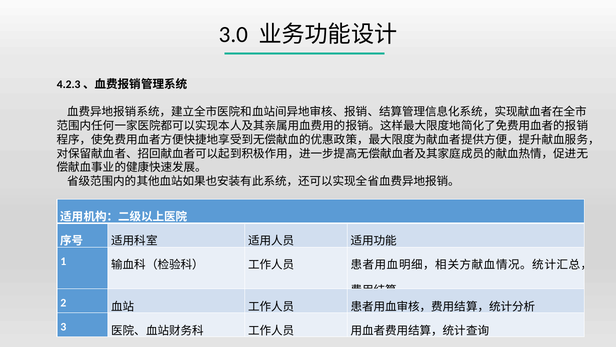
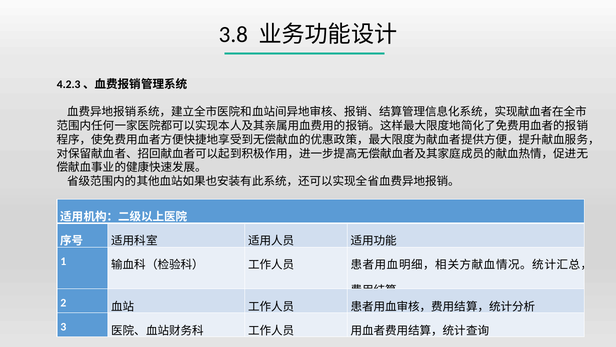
3.0: 3.0 -> 3.8
